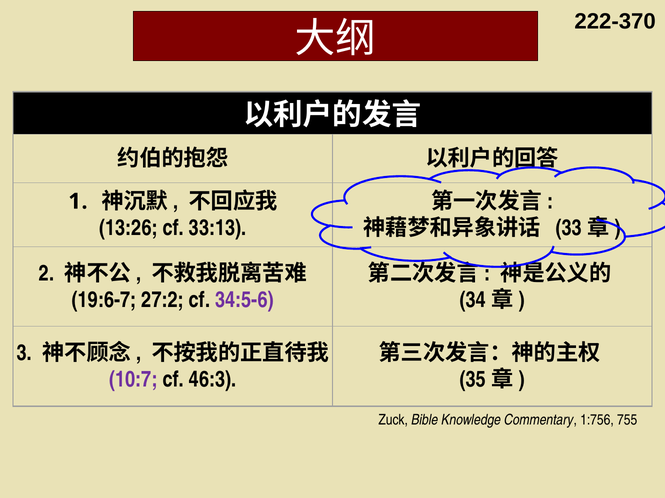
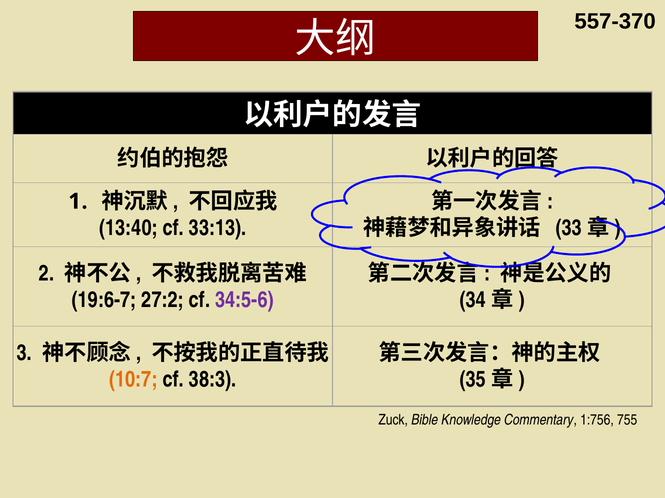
222-370: 222-370 -> 557-370
13:26: 13:26 -> 13:40
10:7 colour: purple -> orange
46:3: 46:3 -> 38:3
